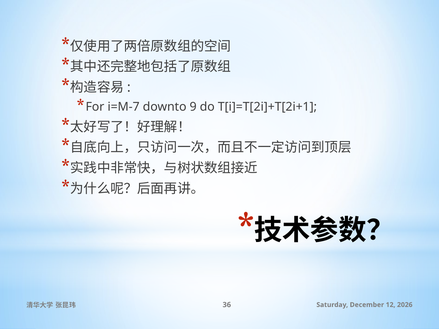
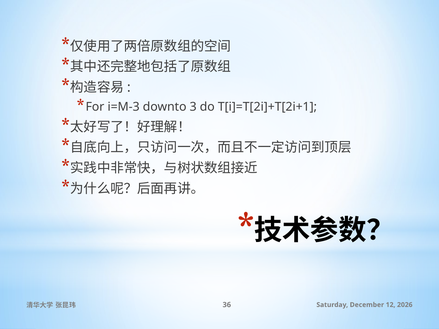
i=M-7: i=M-7 -> i=M-3
9: 9 -> 3
